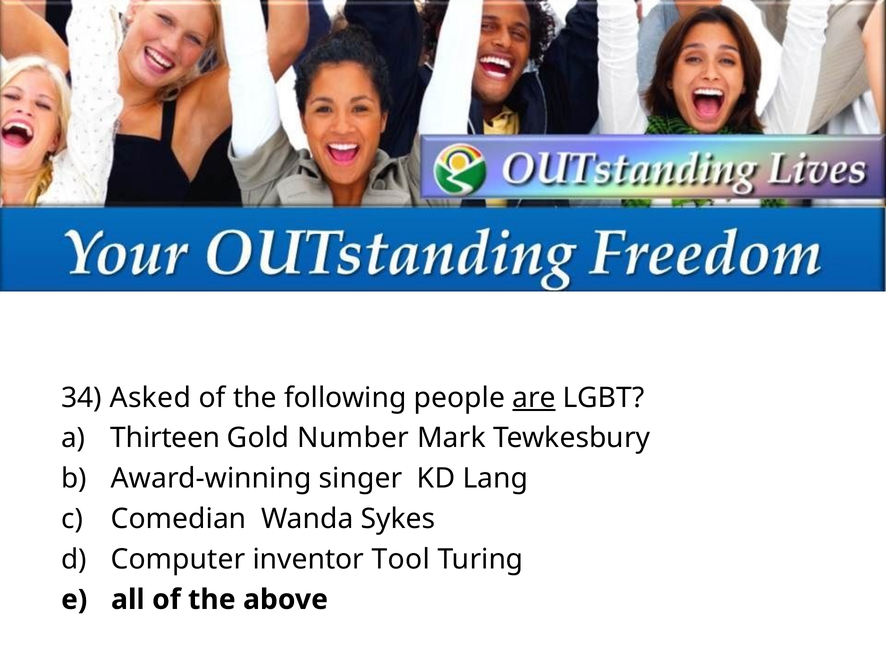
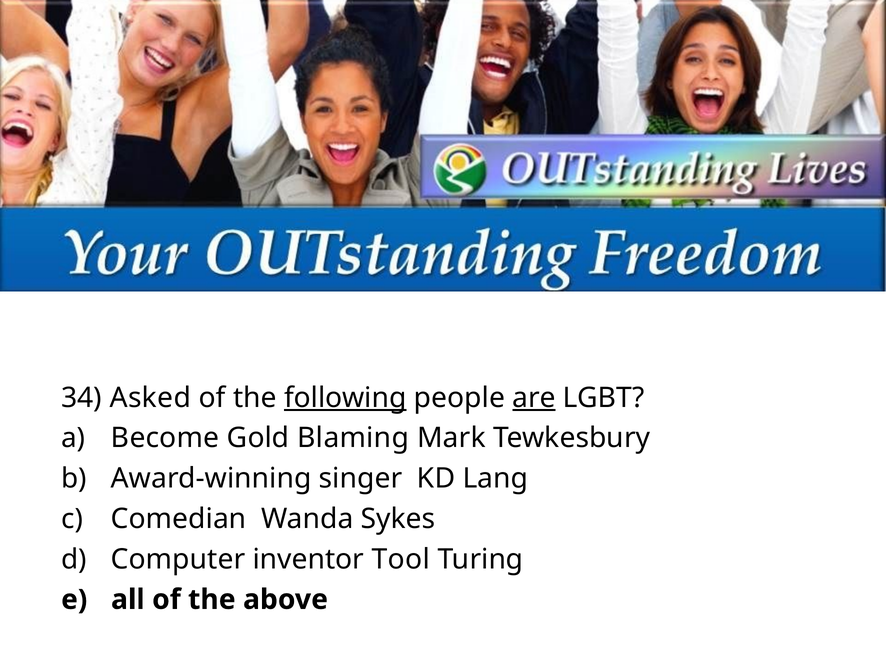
following underline: none -> present
Thirteen: Thirteen -> Become
Number: Number -> Blaming
